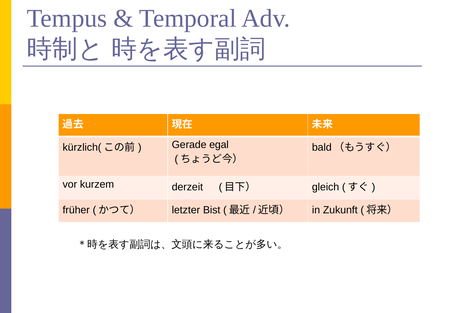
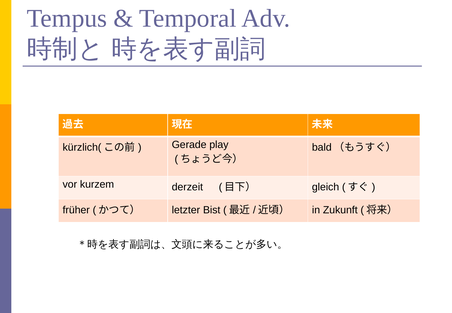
egal: egal -> play
